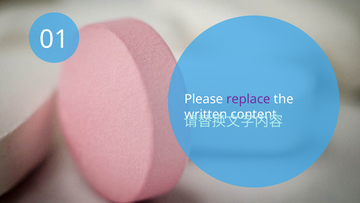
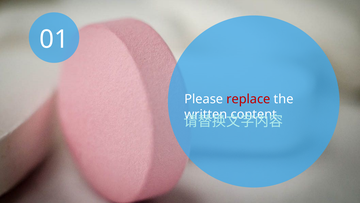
replace colour: purple -> red
